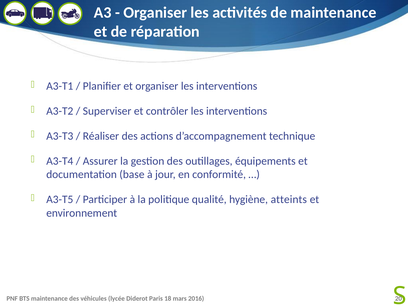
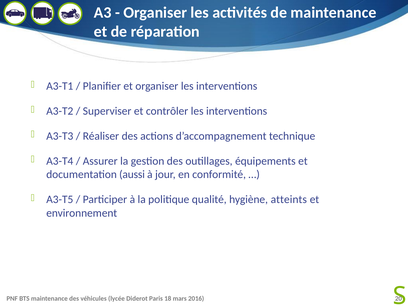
base: base -> aussi
